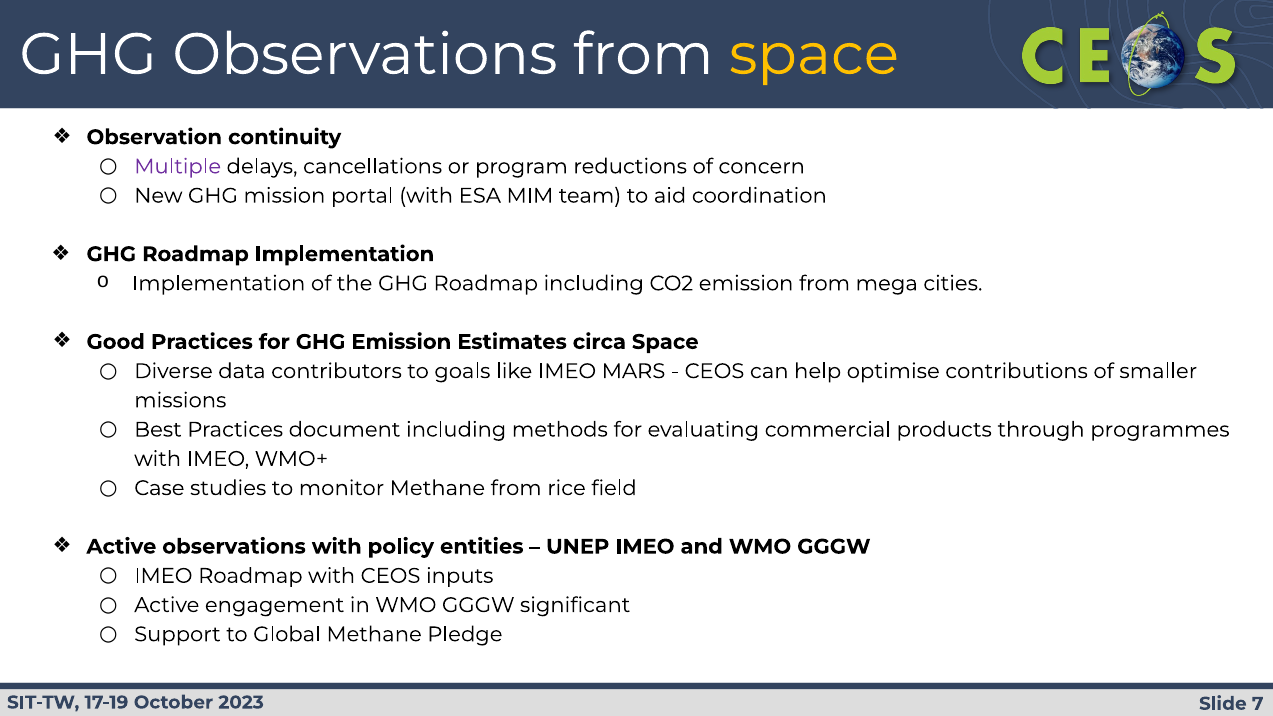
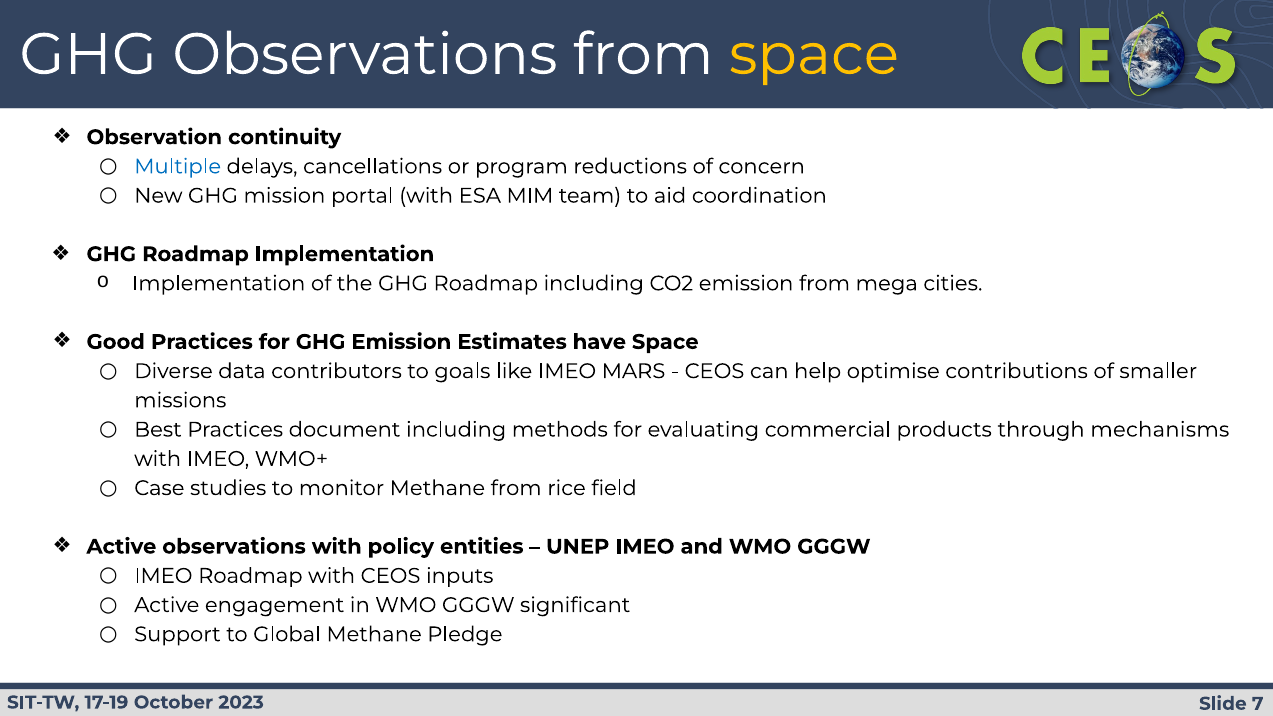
Multiple colour: purple -> blue
circa: circa -> have
programmes: programmes -> mechanisms
